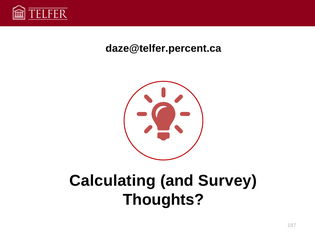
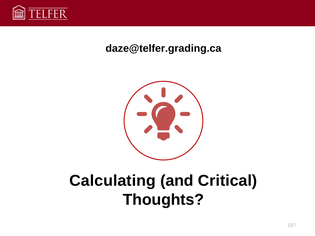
daze@telfer.percent.ca: daze@telfer.percent.ca -> daze@telfer.grading.ca
Survey: Survey -> Critical
